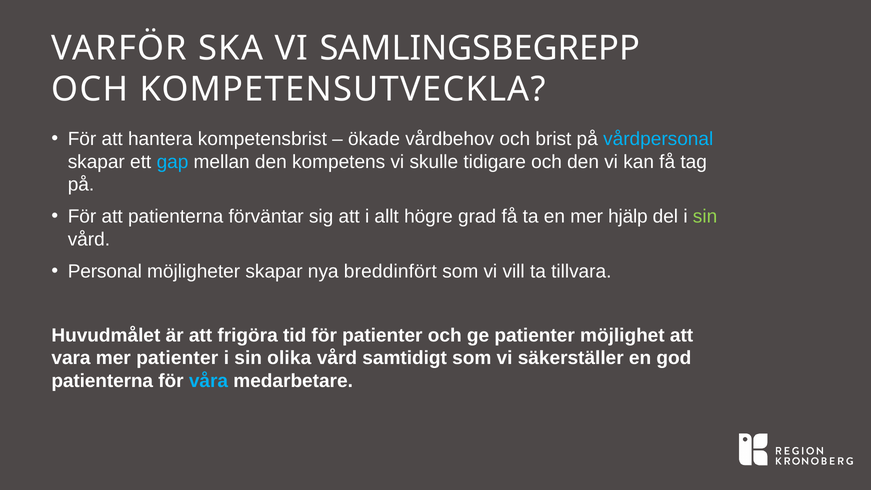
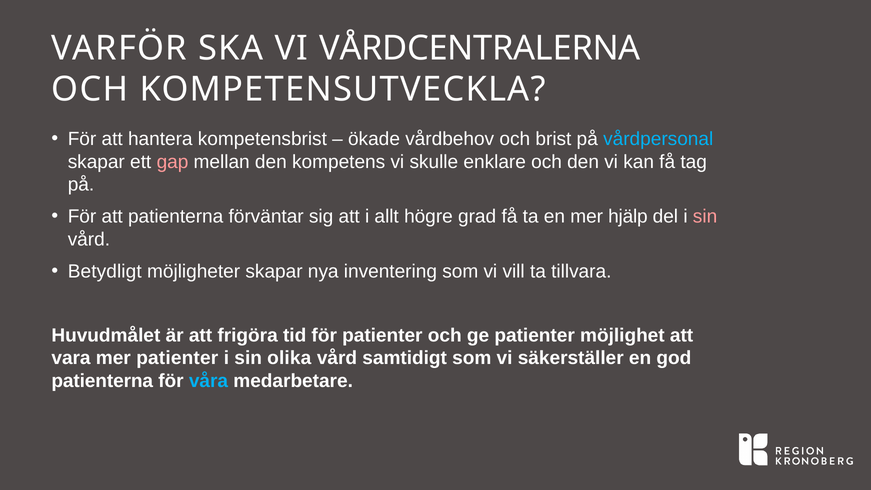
SAMLINGSBEGREPP: SAMLINGSBEGREPP -> VÅRDCENTRALERNA
gap colour: light blue -> pink
tidigare: tidigare -> enklare
sin at (705, 217) colour: light green -> pink
Personal: Personal -> Betydligt
breddinfört: breddinfört -> inventering
